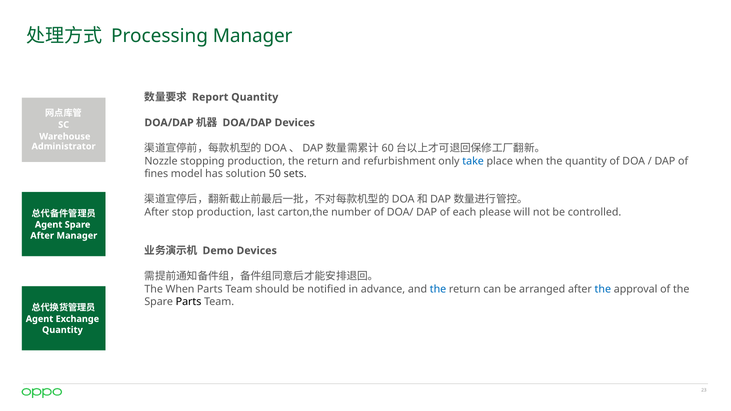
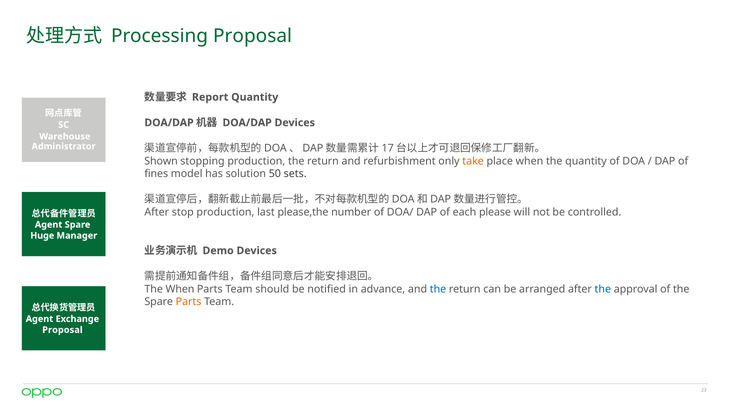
Processing Manager: Manager -> Proposal
60: 60 -> 17
Nozzle: Nozzle -> Shown
take colour: blue -> orange
carton,the: carton,the -> please,the
After at (42, 236): After -> Huge
Parts at (189, 302) colour: black -> orange
Quantity at (62, 330): Quantity -> Proposal
